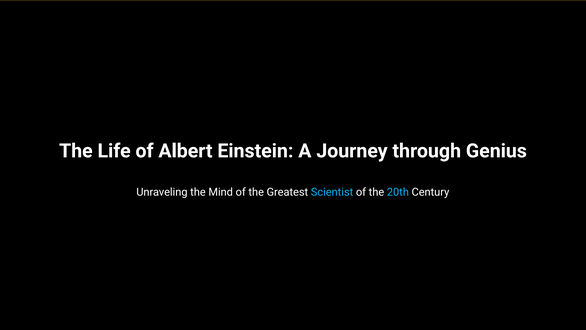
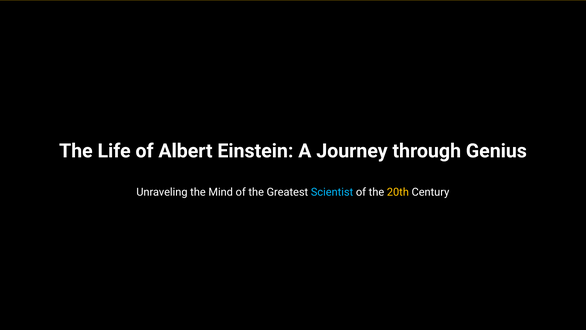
20th colour: light blue -> yellow
